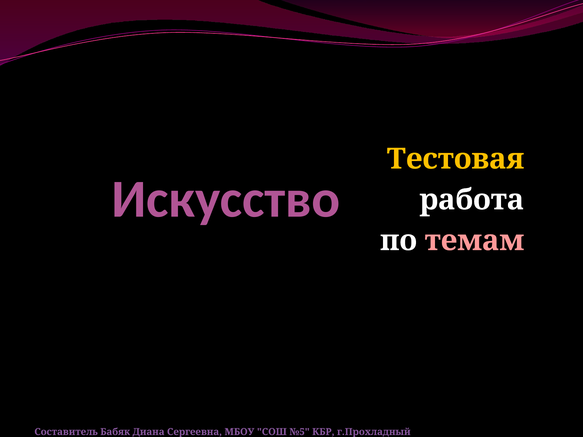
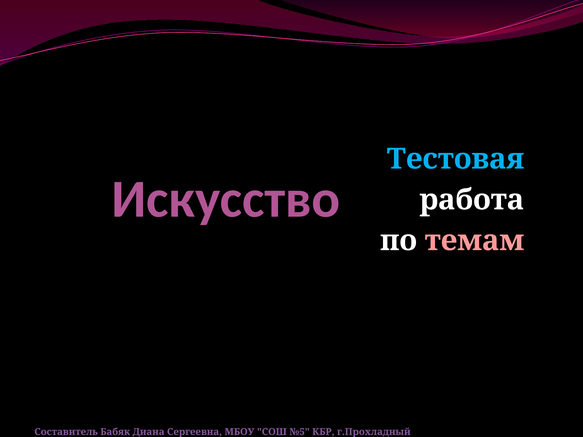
Тестовая colour: yellow -> light blue
